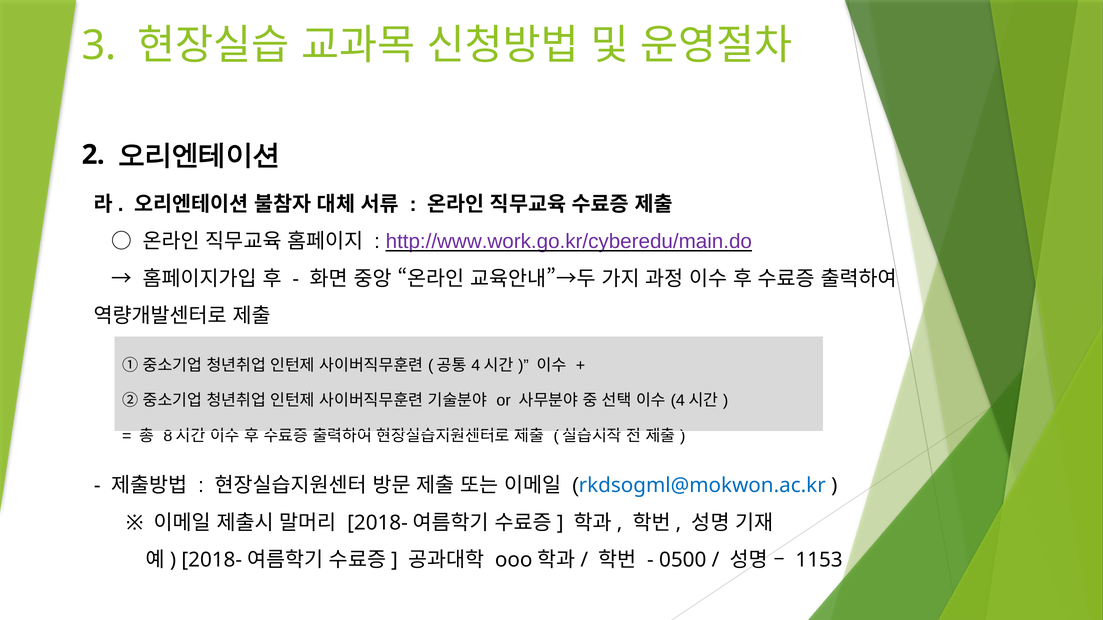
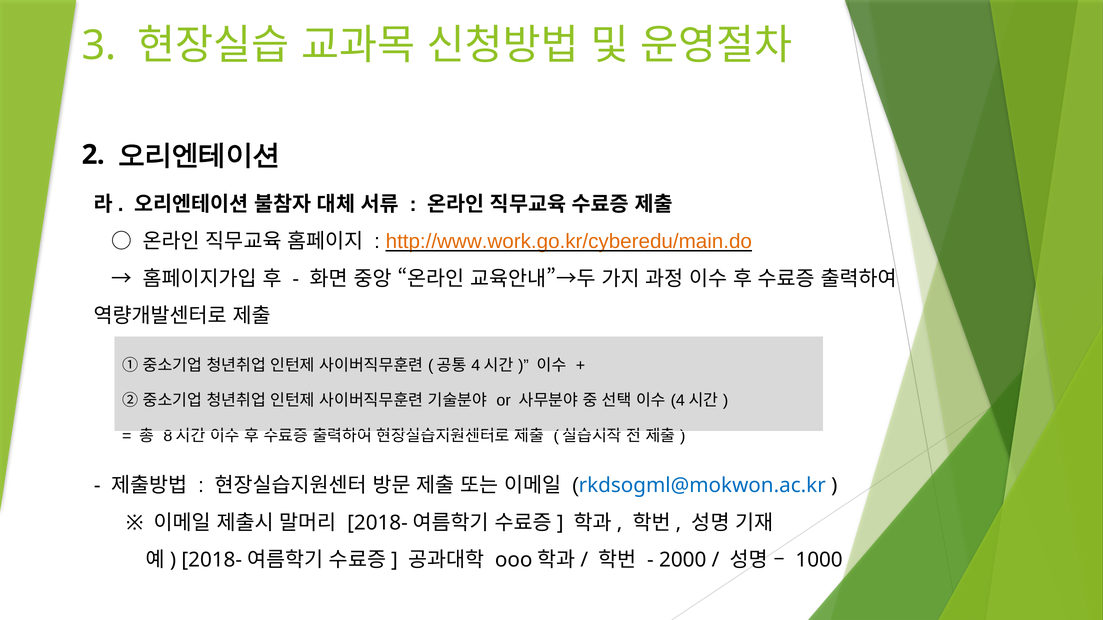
http://www.work.go.kr/cyberedu/main.do colour: purple -> orange
0500: 0500 -> 2000
1153: 1153 -> 1000
